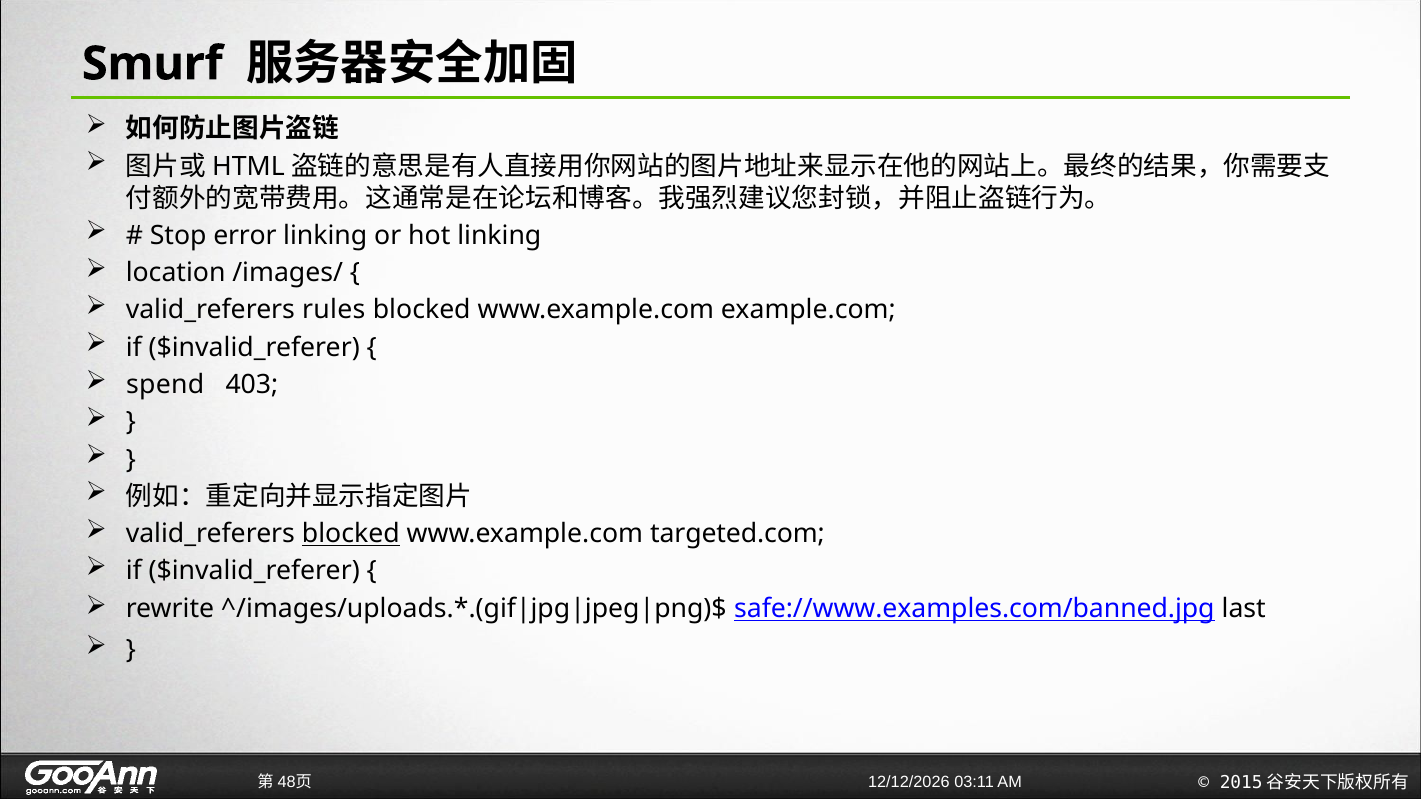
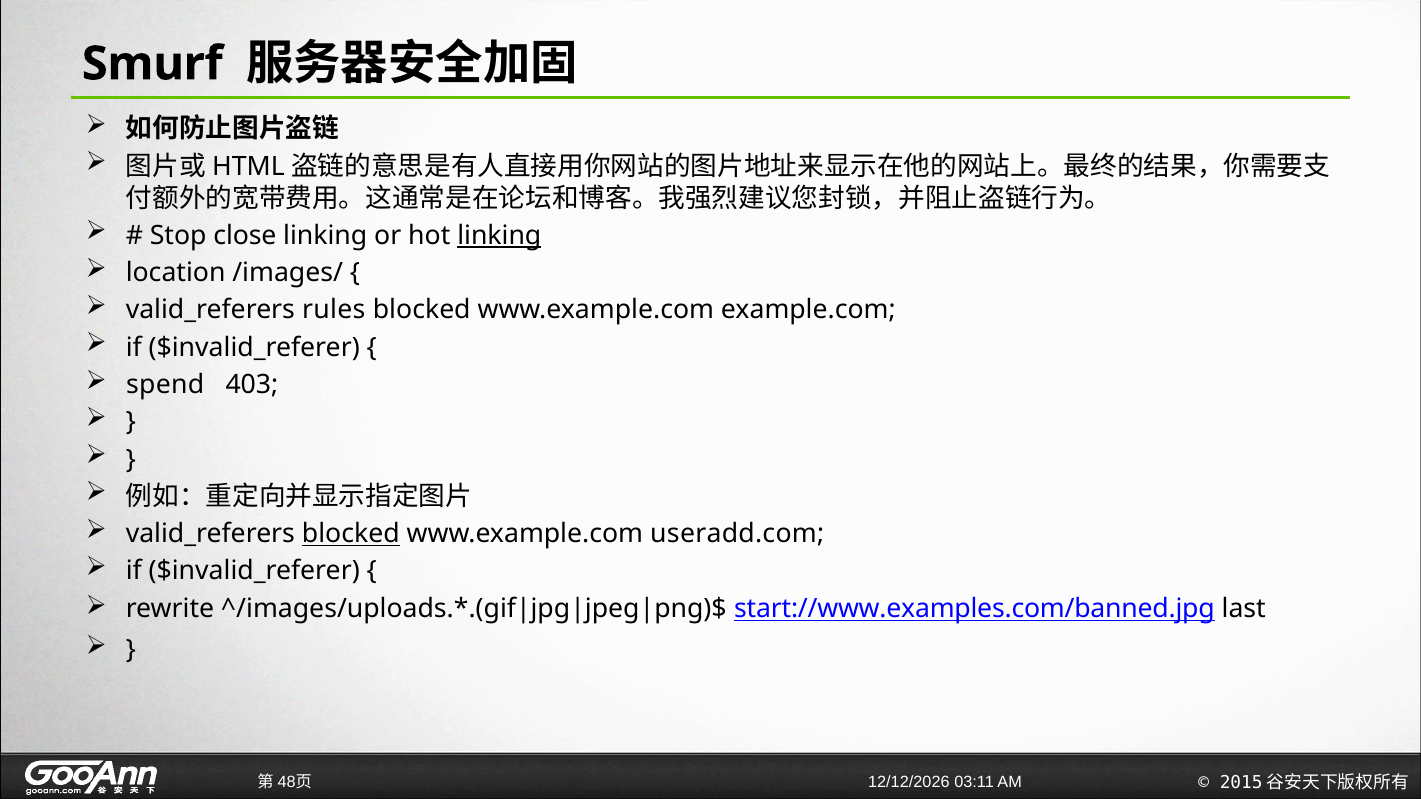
error: error -> close
linking at (499, 236) underline: none -> present
targeted.com: targeted.com -> useradd.com
safe://www.examples.com/banned.jpg: safe://www.examples.com/banned.jpg -> start://www.examples.com/banned.jpg
